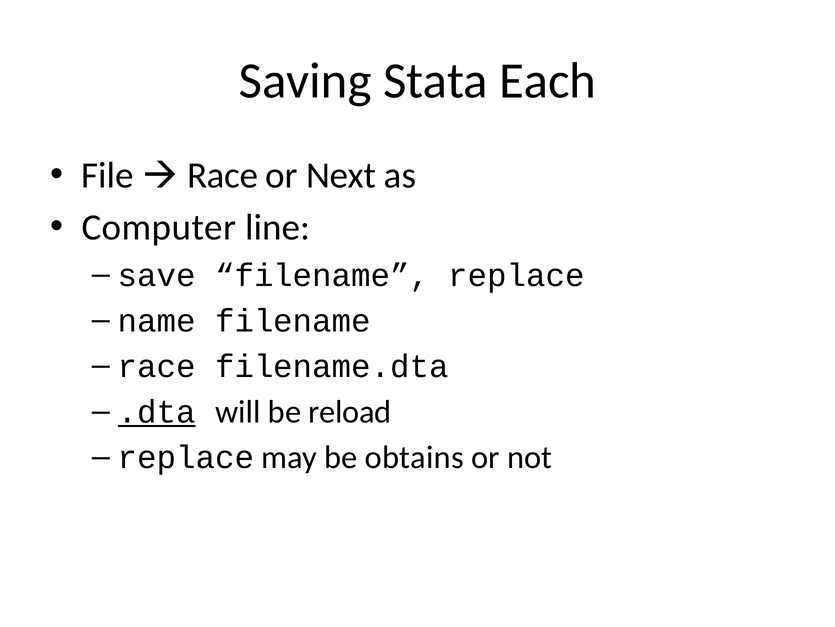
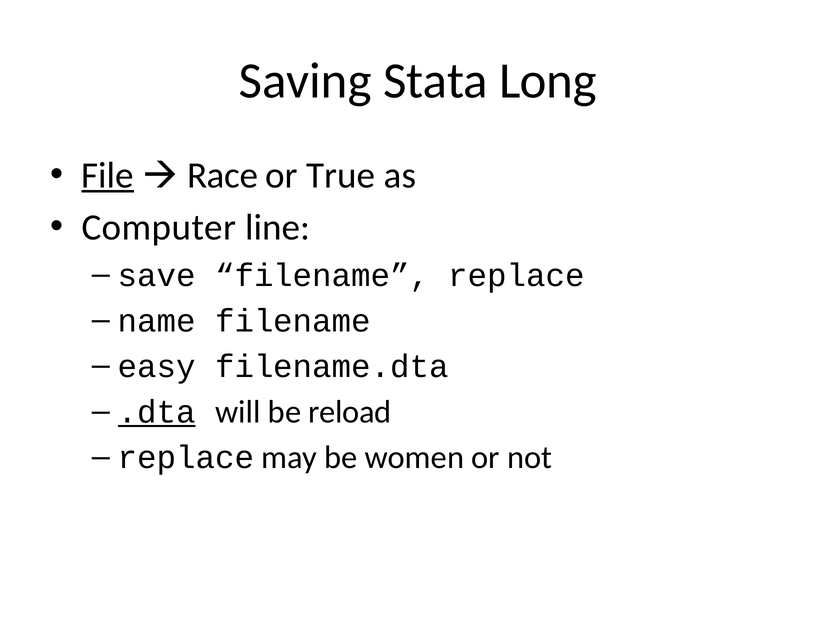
Each: Each -> Long
File underline: none -> present
Next: Next -> True
race at (157, 366): race -> easy
obtains: obtains -> women
